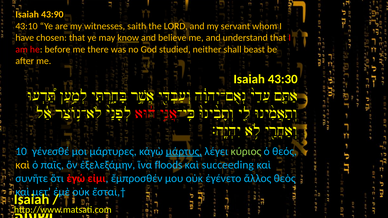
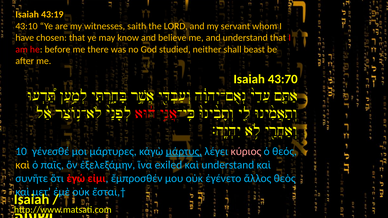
43:90: 43:90 -> 43:19
know underline: present -> none
43:30: 43:30 -> 43:70
κύριος colour: light green -> pink
floods: floods -> exiled
καὶ succeeding: succeeding -> understand
